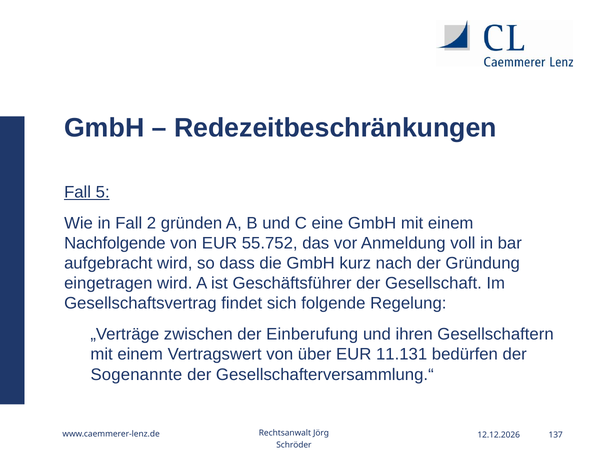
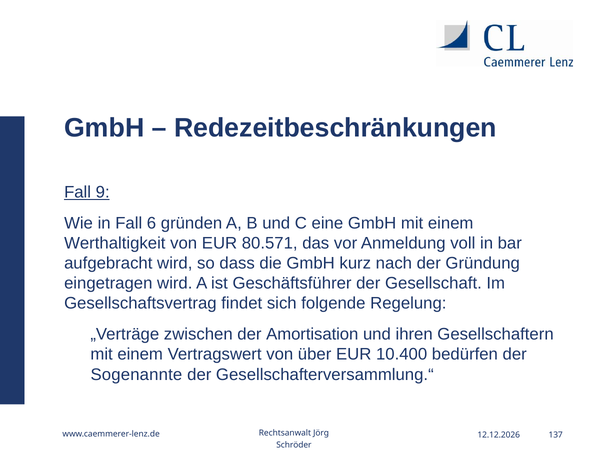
5: 5 -> 9
2: 2 -> 6
Nachfolgende: Nachfolgende -> Werthaltigkeit
55.752: 55.752 -> 80.571
Einberufung: Einberufung -> Amortisation
11.131: 11.131 -> 10.400
